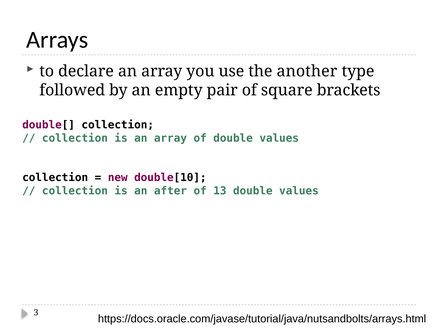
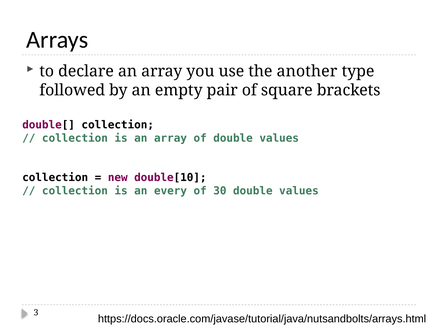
after: after -> every
13: 13 -> 30
